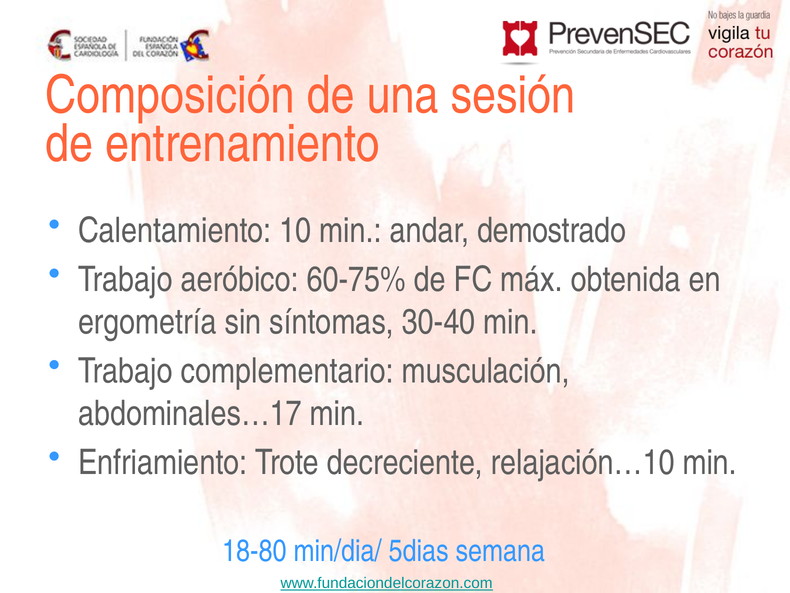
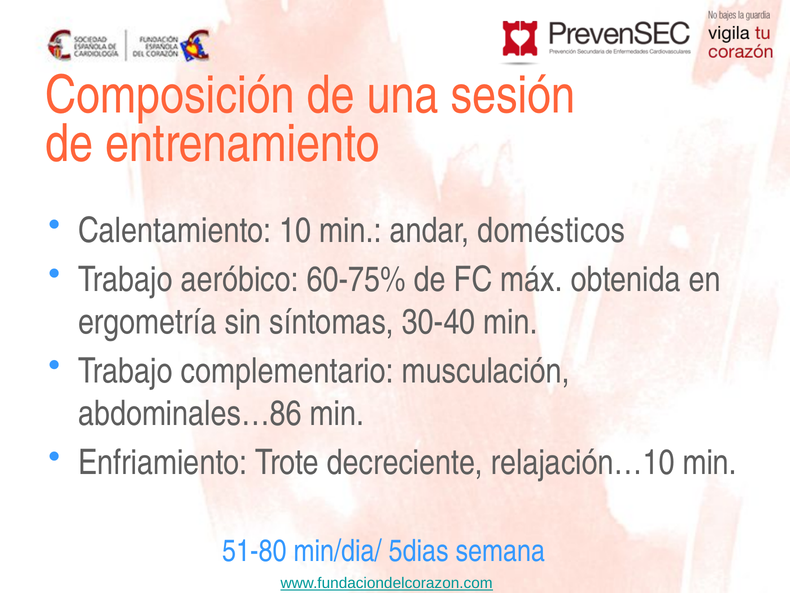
demostrado: demostrado -> domésticos
abdominales…17: abdominales…17 -> abdominales…86
18-80: 18-80 -> 51-80
